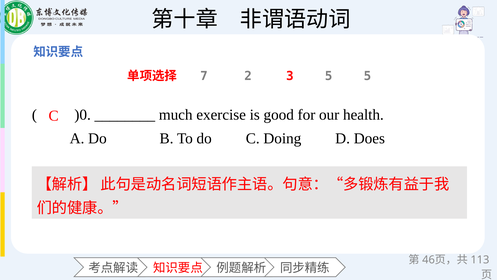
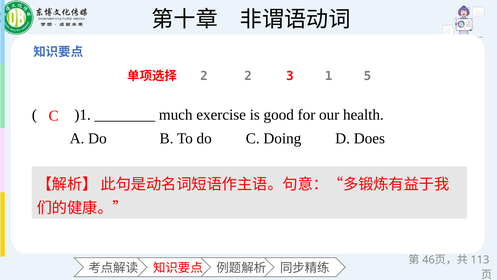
7 at (204, 76): 7 -> 2
3 5: 5 -> 1
)0: )0 -> )1
